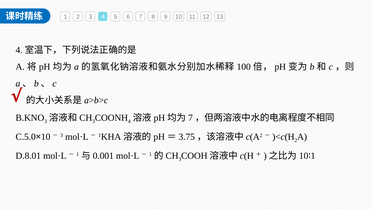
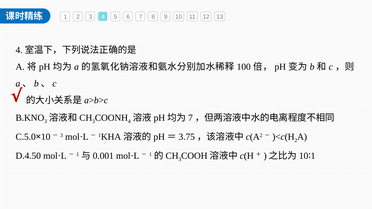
D.8.01: D.8.01 -> D.4.50
